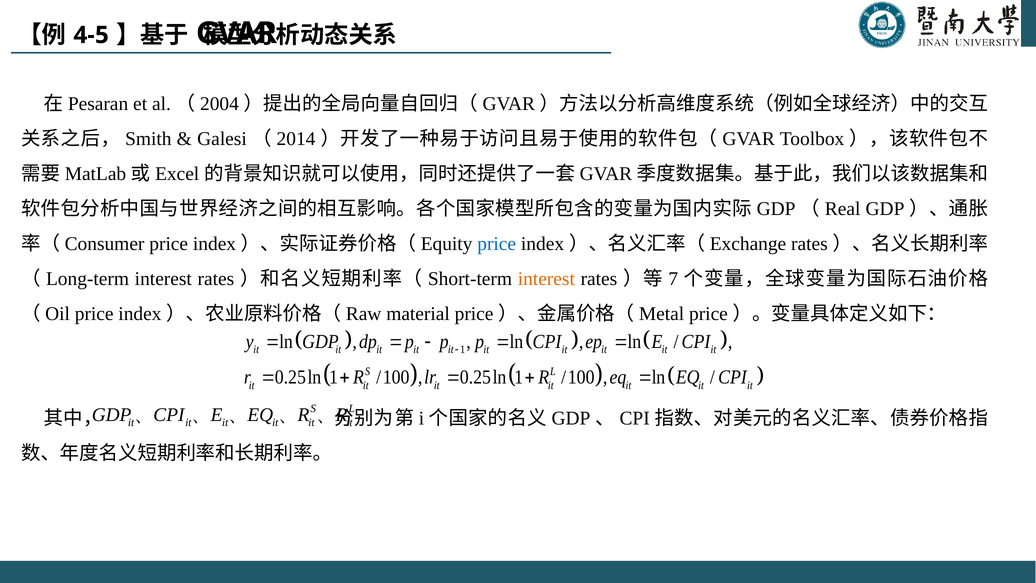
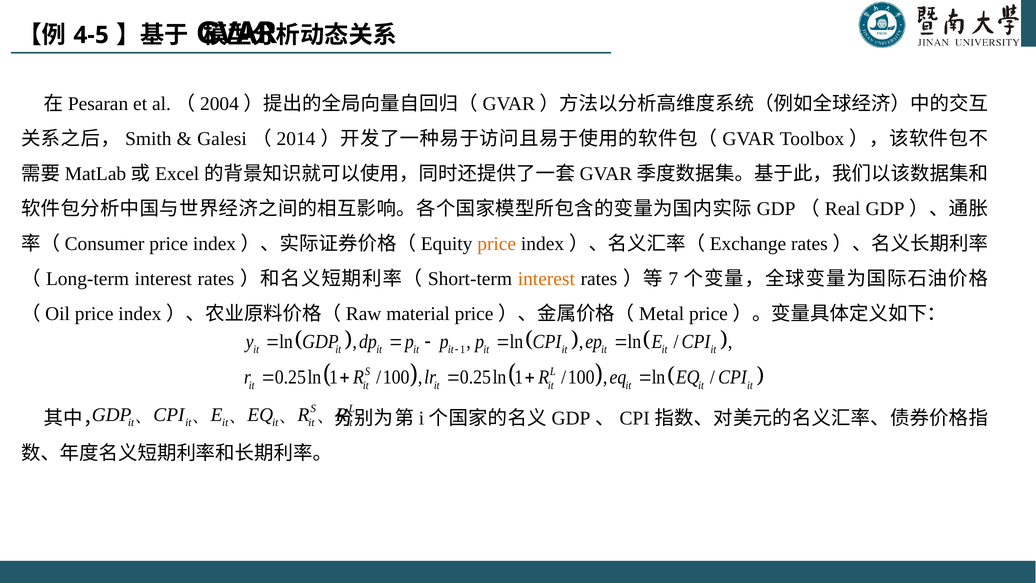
price at (497, 244) colour: blue -> orange
